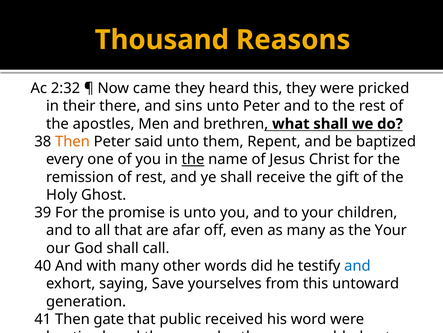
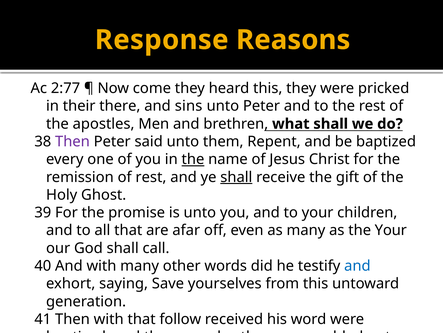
Thousand at (162, 40): Thousand -> Response
2:32: 2:32 -> 2:77
came: came -> come
Then at (72, 141) colour: orange -> purple
shall at (236, 177) underline: none -> present
Then gate: gate -> with
public: public -> follow
